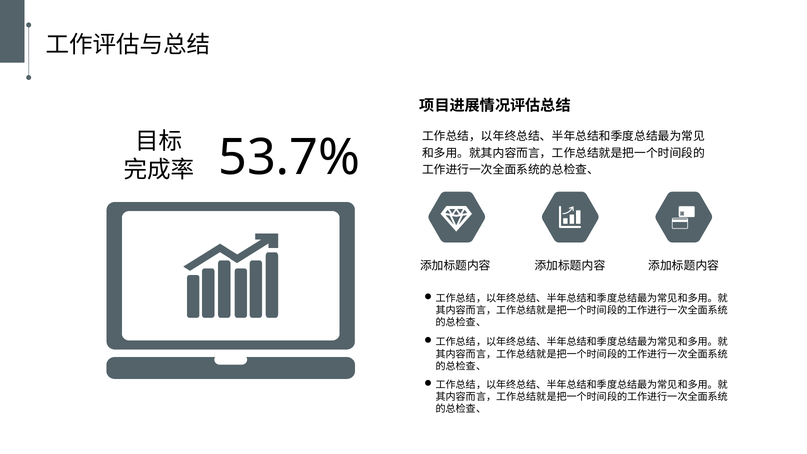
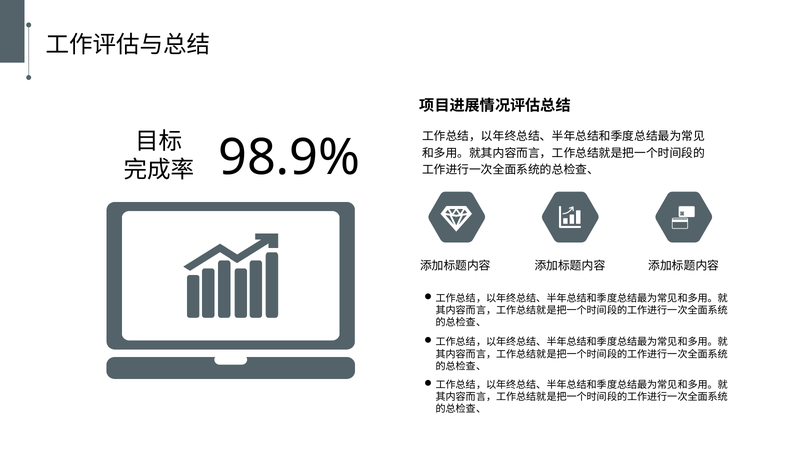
53.7%: 53.7% -> 98.9%
